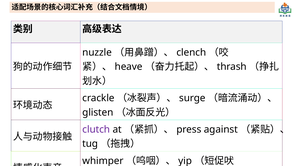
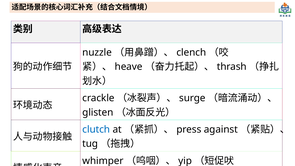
clutch colour: purple -> blue
